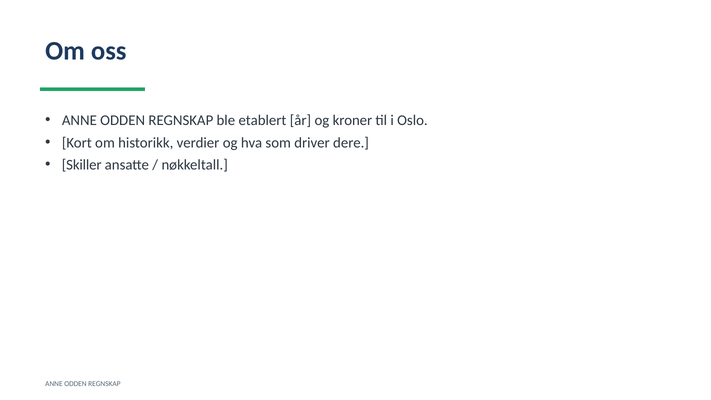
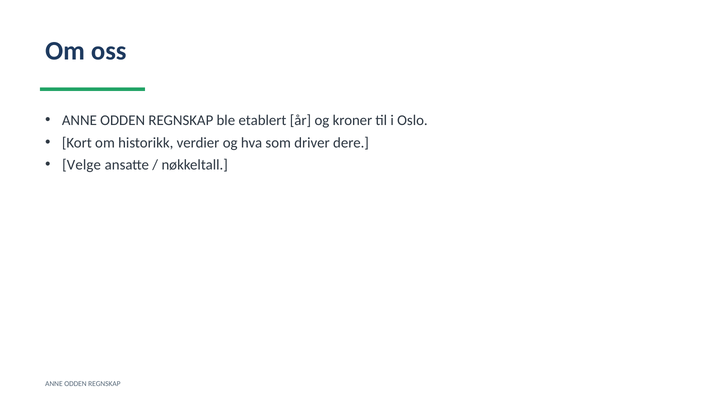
Skiller: Skiller -> Velge
